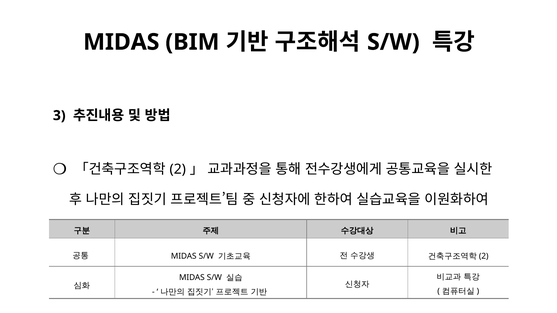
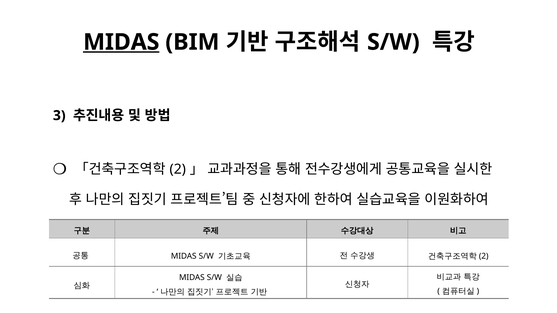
MIDAS at (121, 42) underline: none -> present
